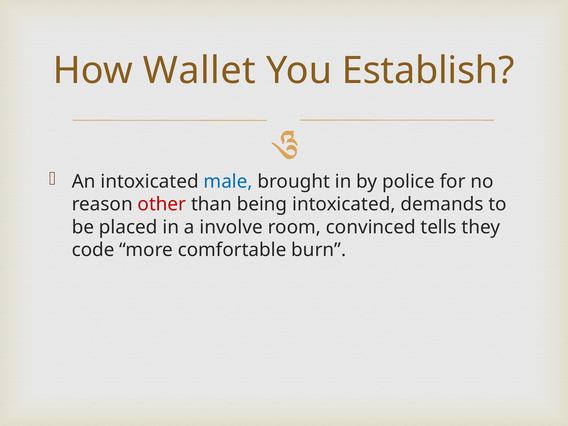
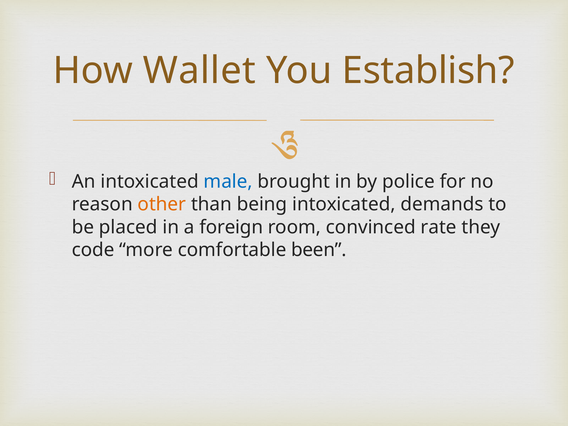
other colour: red -> orange
involve: involve -> foreign
tells: tells -> rate
burn: burn -> been
